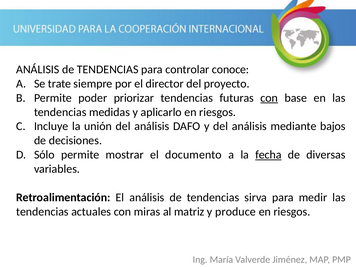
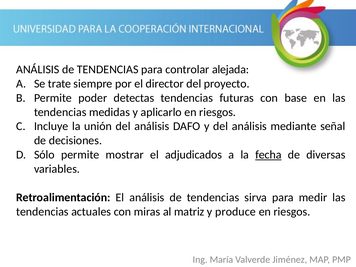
conoce: conoce -> alejada
priorizar: priorizar -> detectas
con at (269, 98) underline: present -> none
bajos: bajos -> señal
documento: documento -> adjudicados
